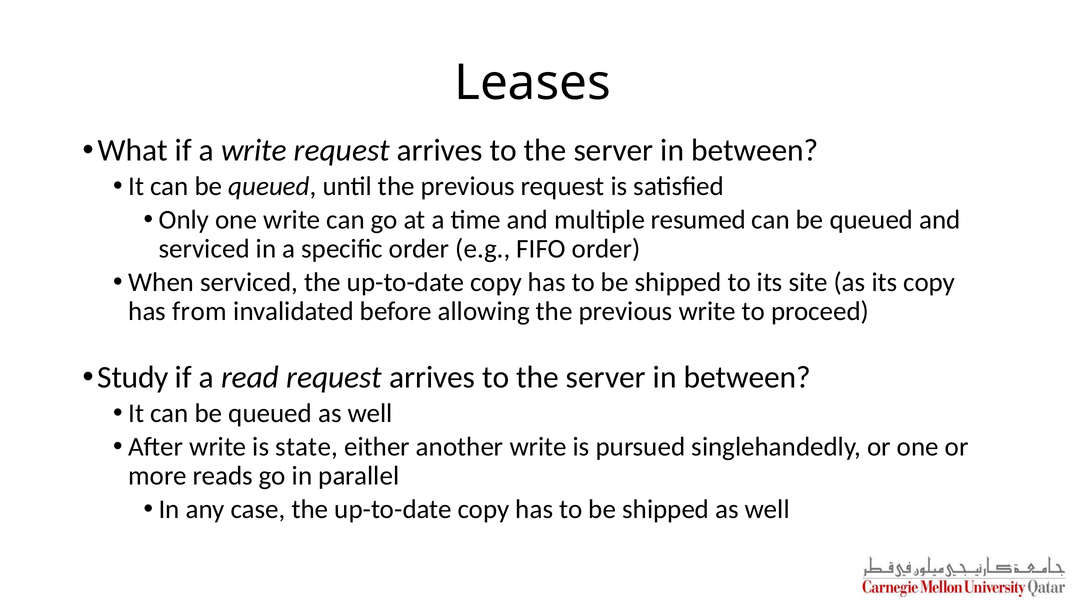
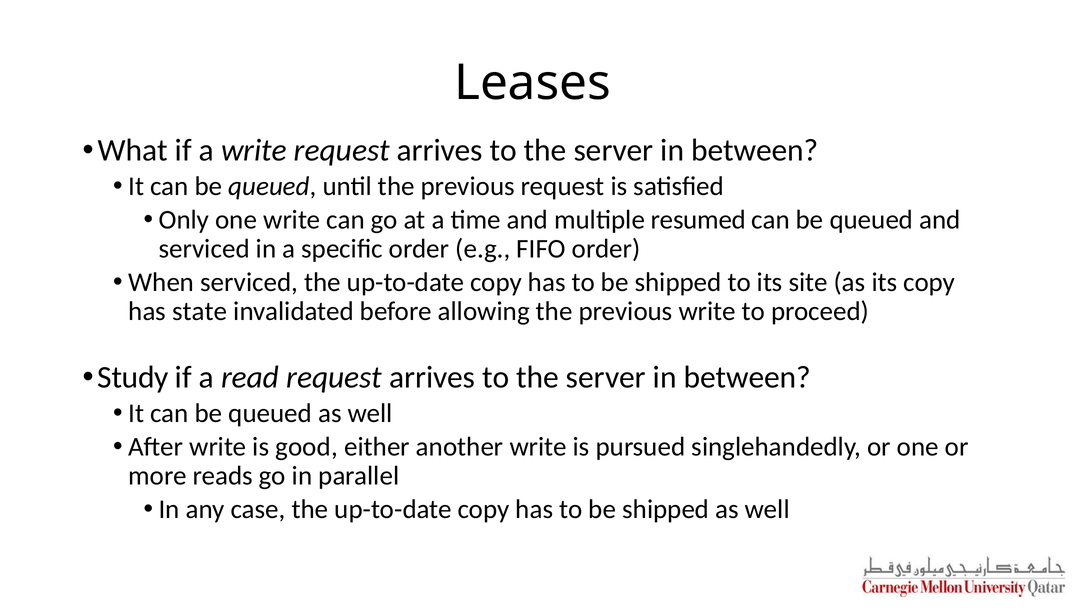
from: from -> state
state: state -> good
